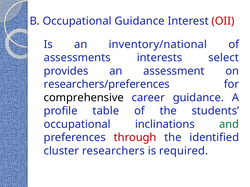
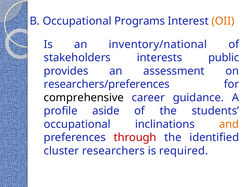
Occupational Guidance: Guidance -> Programs
OII colour: red -> orange
assessments: assessments -> stakeholders
select: select -> public
table: table -> aside
and colour: green -> orange
